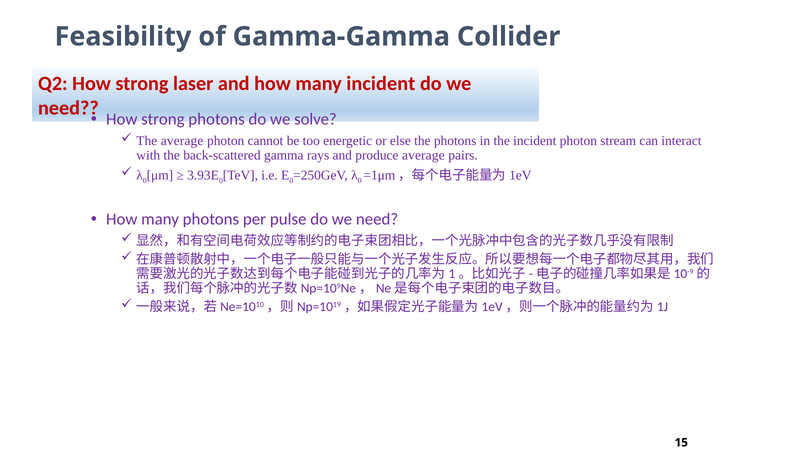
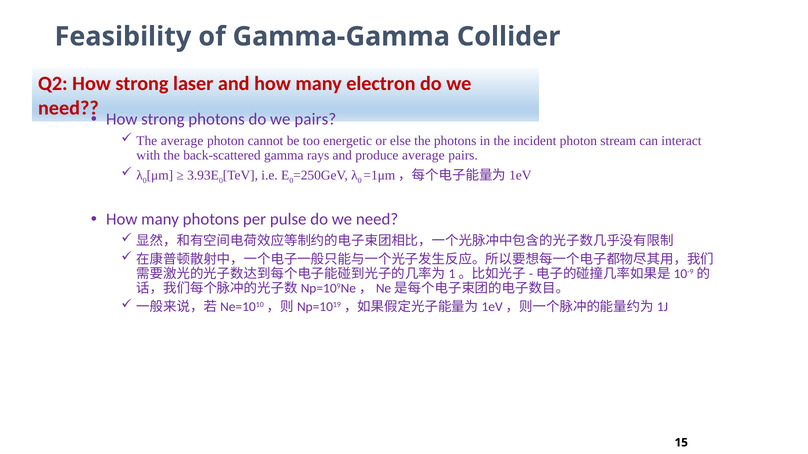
many incident: incident -> electron
we solve: solve -> pairs
